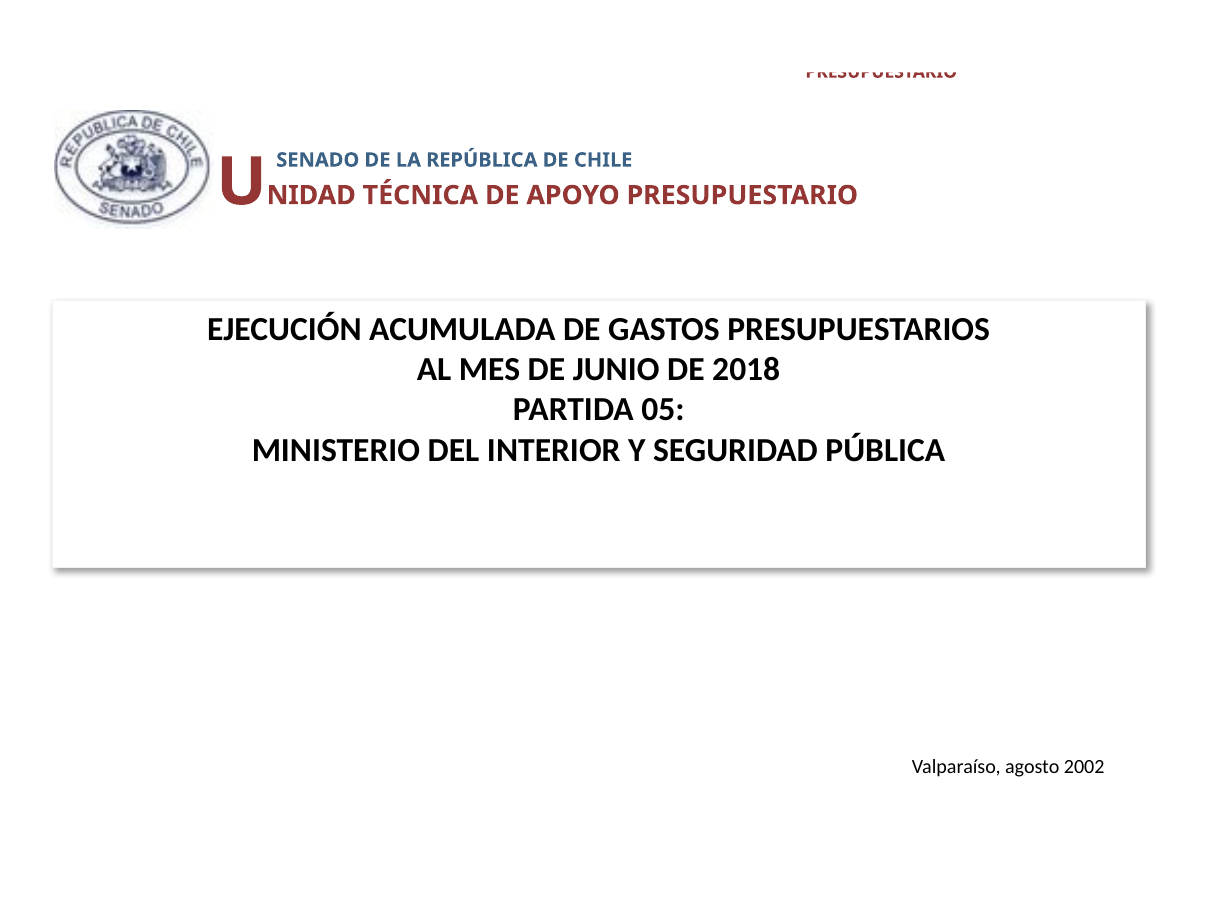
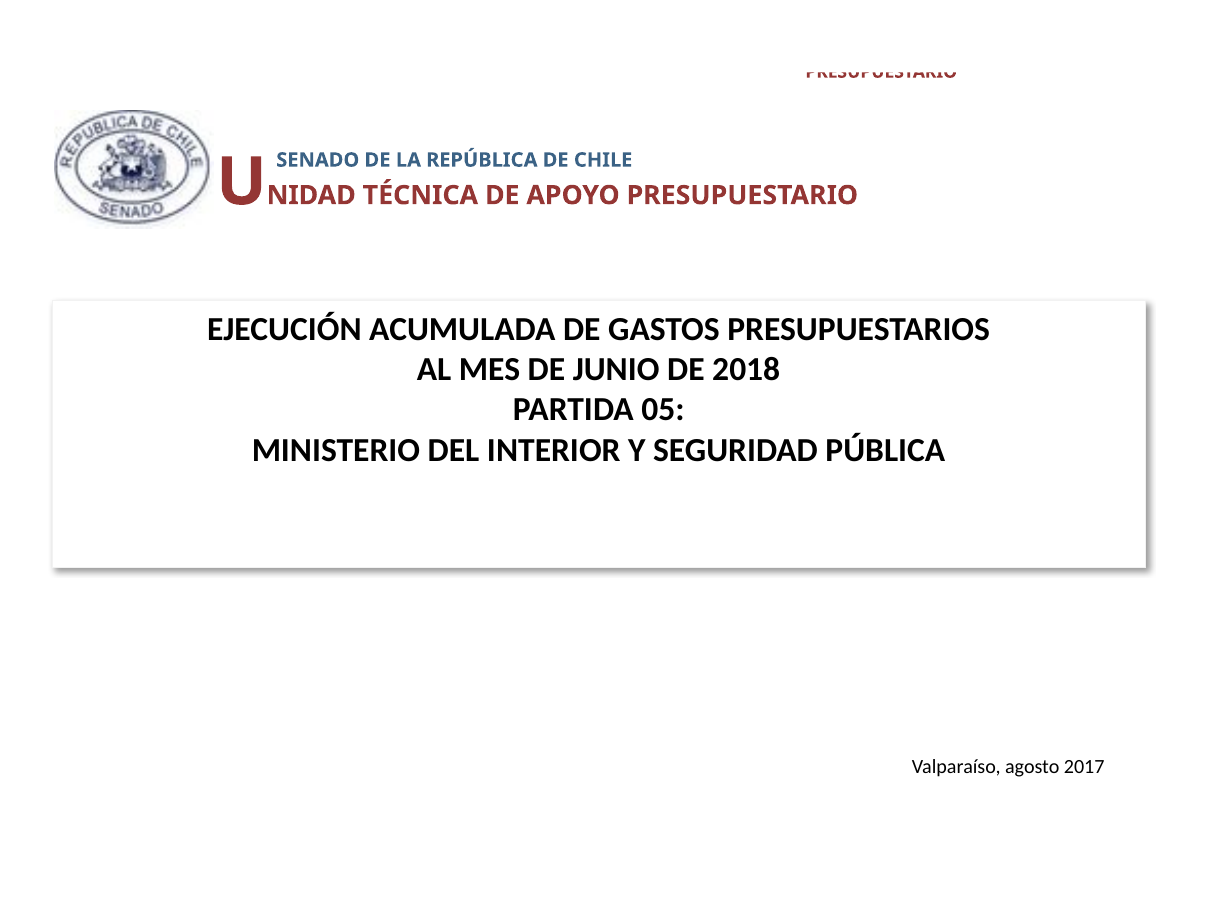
2002: 2002 -> 2017
